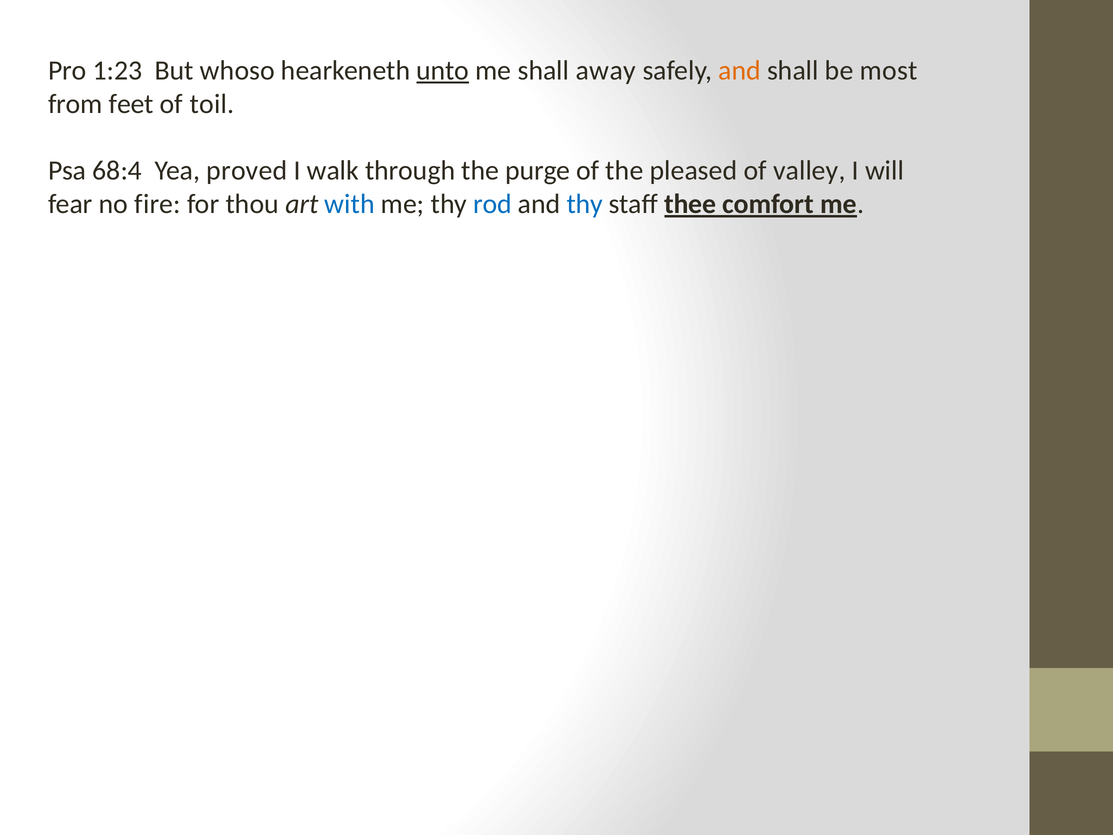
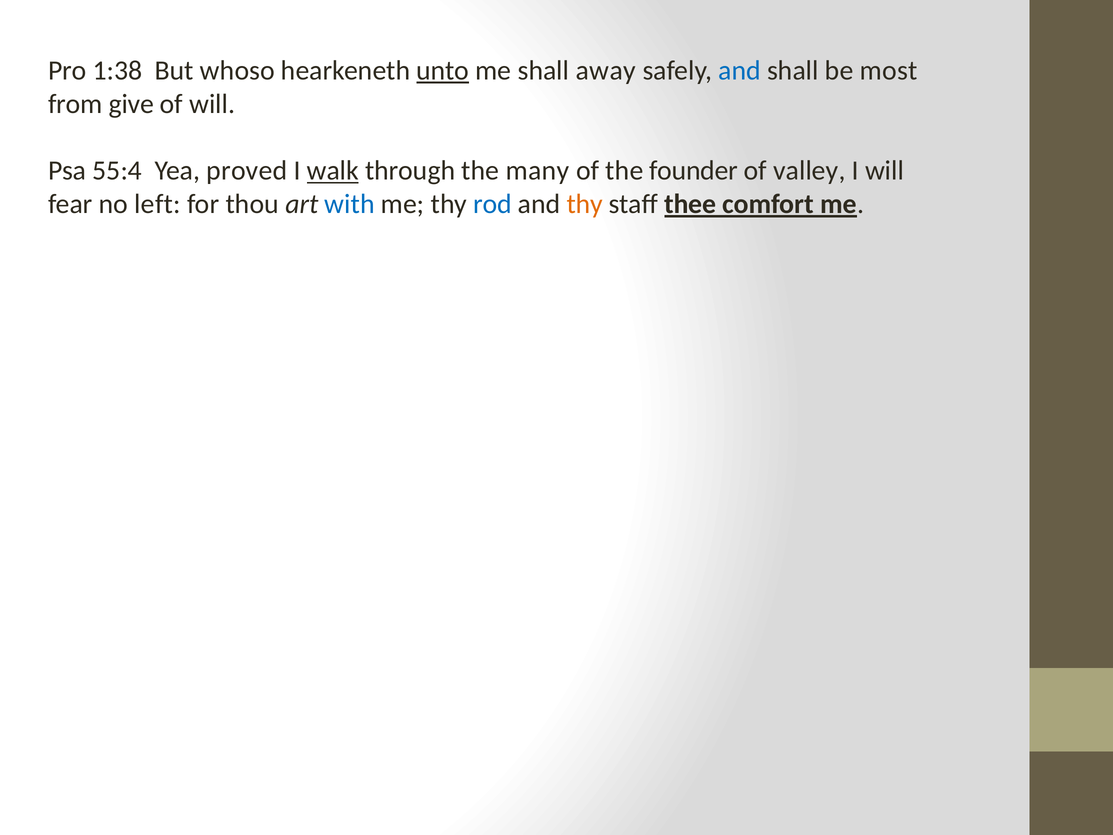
1:23: 1:23 -> 1:38
and at (740, 70) colour: orange -> blue
feet: feet -> give
of toil: toil -> will
68:4: 68:4 -> 55:4
walk underline: none -> present
purge: purge -> many
pleased: pleased -> founder
fire: fire -> left
thy at (585, 204) colour: blue -> orange
